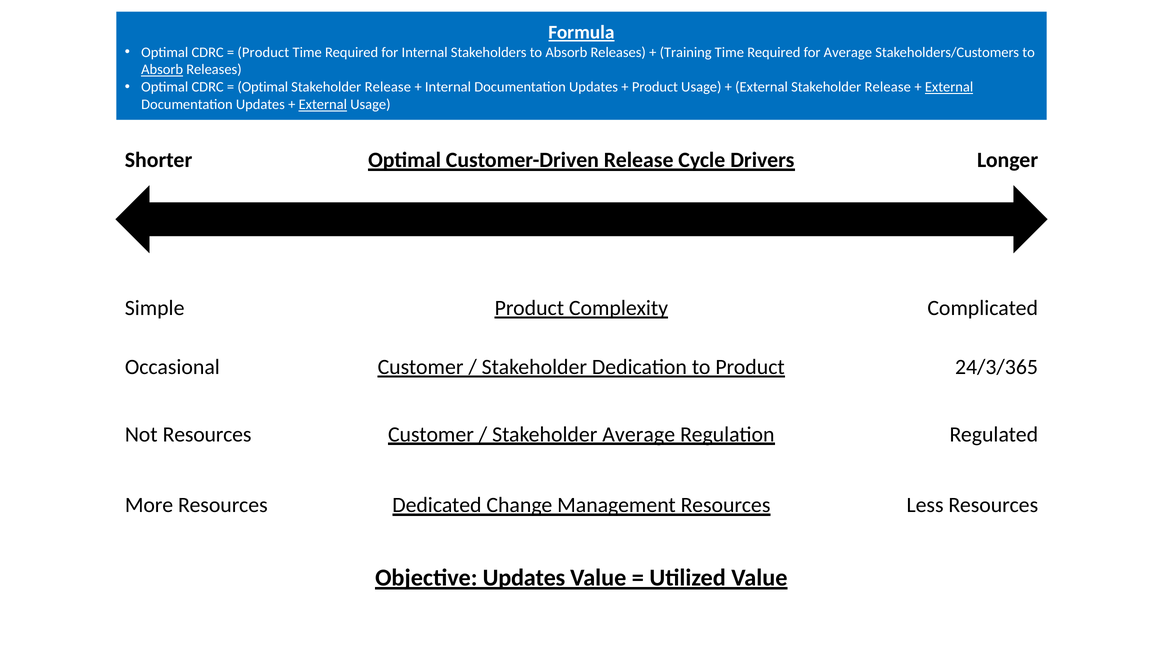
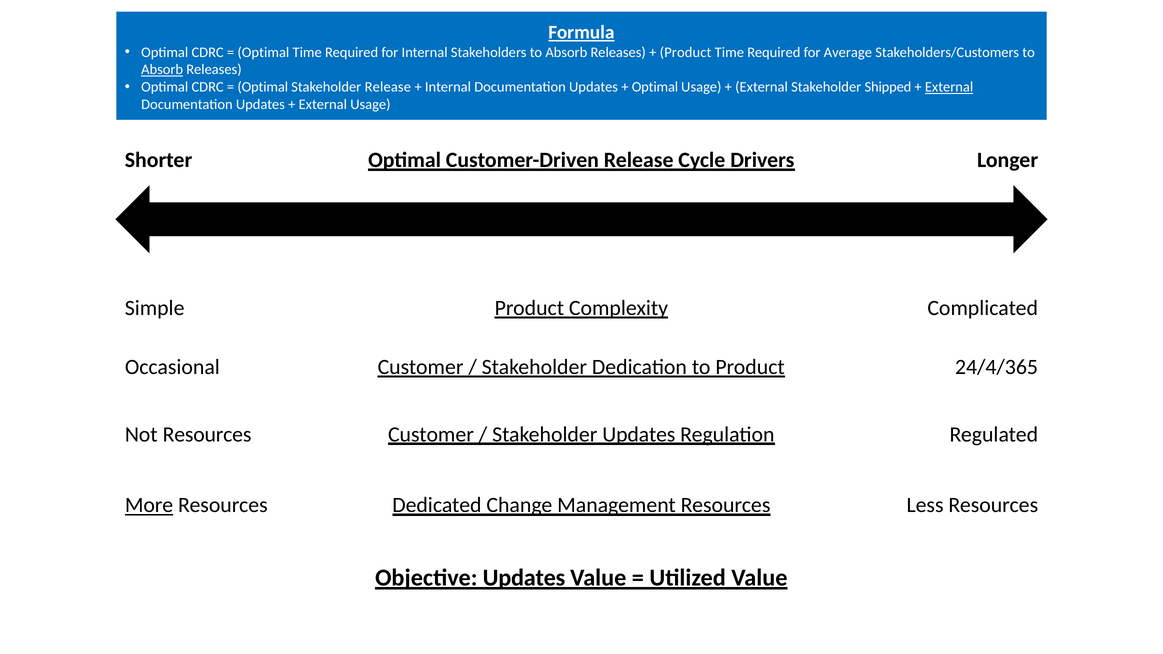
Product at (263, 52): Product -> Optimal
Training at (686, 52): Training -> Product
Product at (655, 87): Product -> Optimal
External Stakeholder Release: Release -> Shipped
External at (323, 105) underline: present -> none
24/3/365: 24/3/365 -> 24/4/365
Stakeholder Average: Average -> Updates
More underline: none -> present
